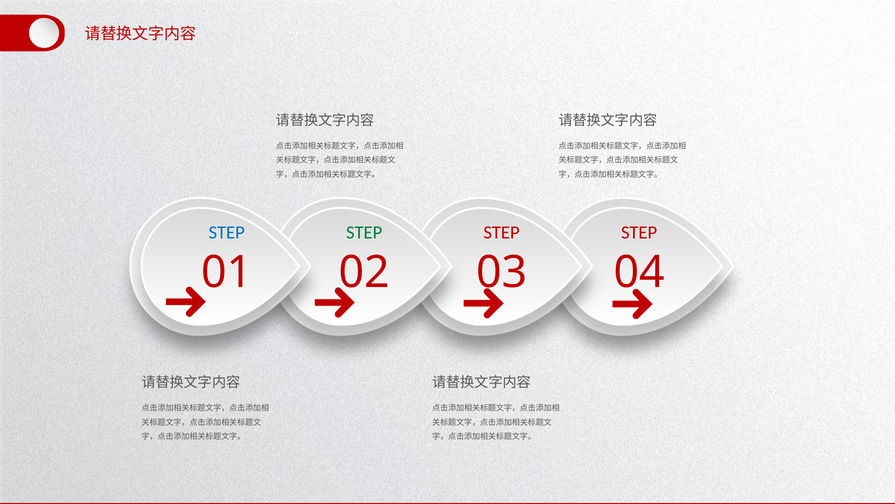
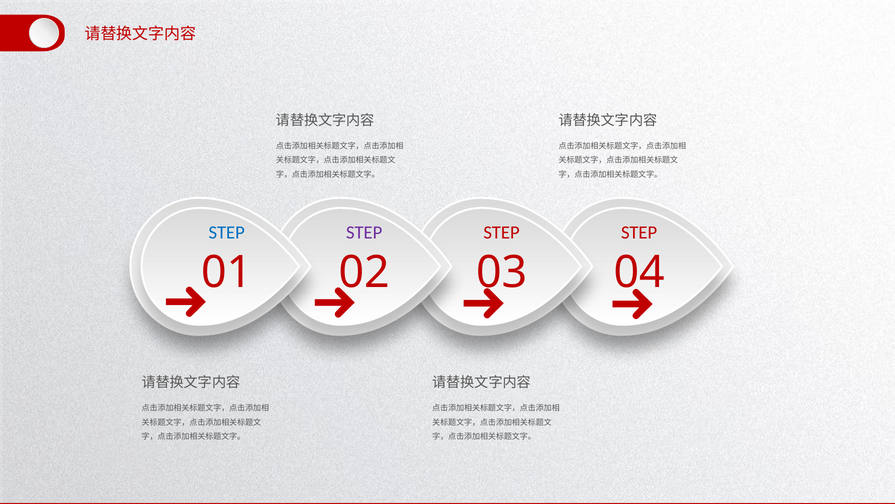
STEP at (364, 232) colour: green -> purple
